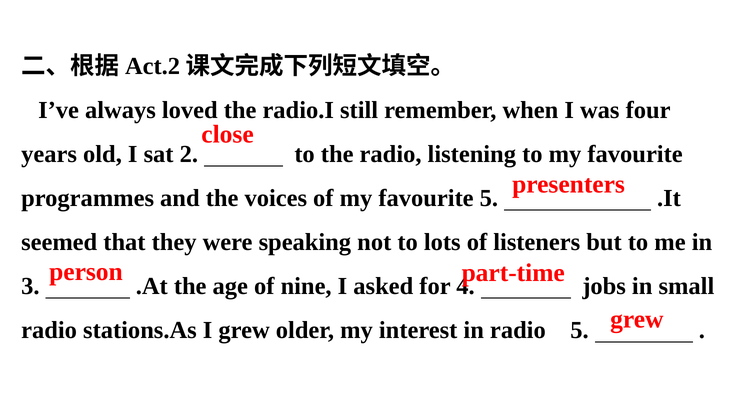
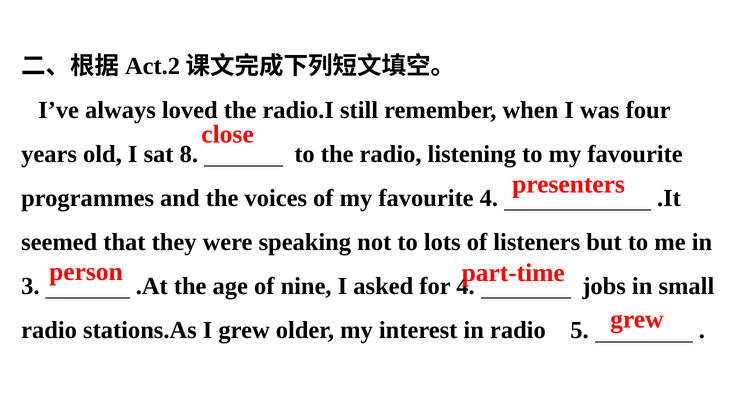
2: 2 -> 8
favourite 5: 5 -> 4
